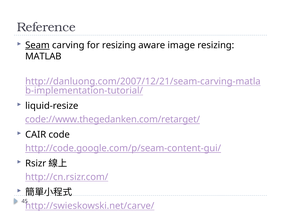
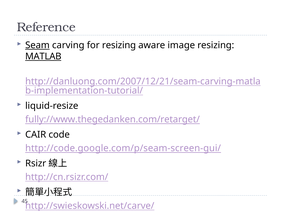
MATLAB underline: none -> present
code://www.thegedanken.com/retarget/: code://www.thegedanken.com/retarget/ -> fully://www.thegedanken.com/retarget/
http://code.google.com/p/seam-content-gui/: http://code.google.com/p/seam-content-gui/ -> http://code.google.com/p/seam-screen-gui/
